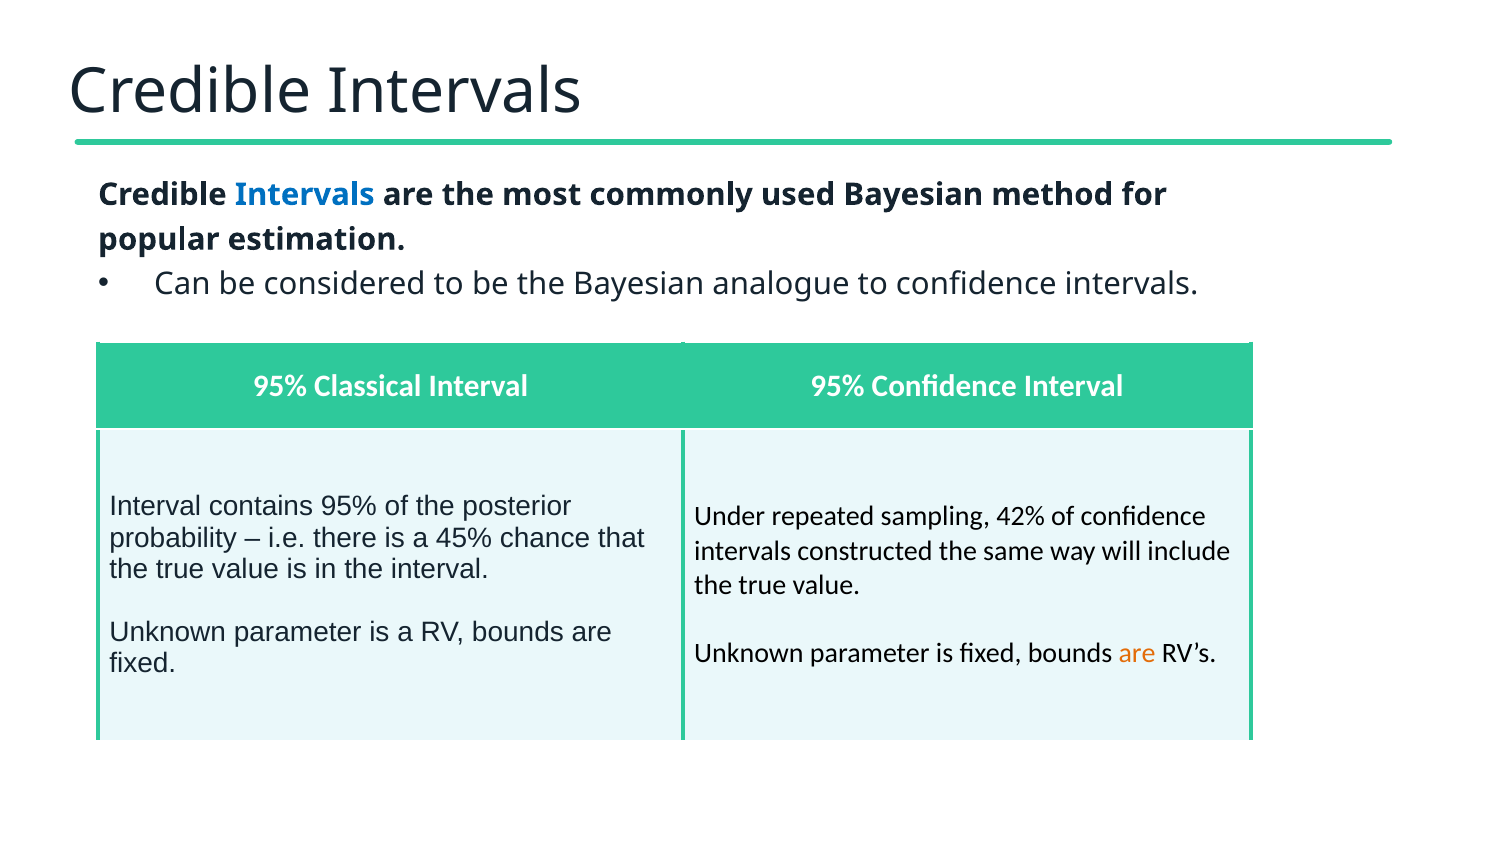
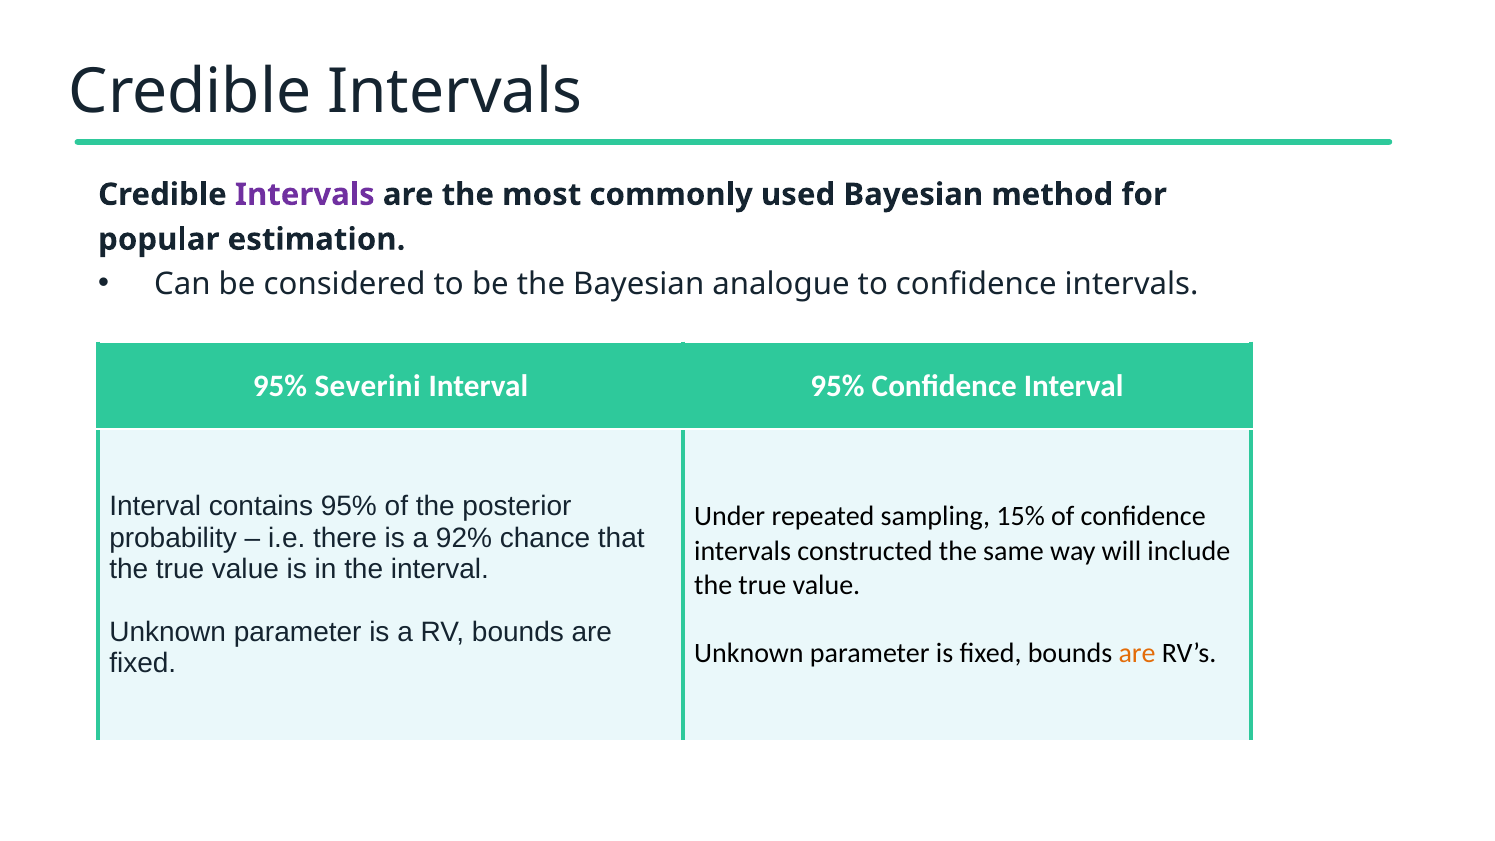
Intervals at (305, 195) colour: blue -> purple
Classical: Classical -> Severini
42%: 42% -> 15%
45%: 45% -> 92%
